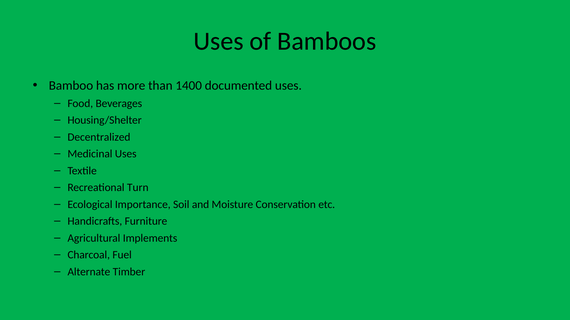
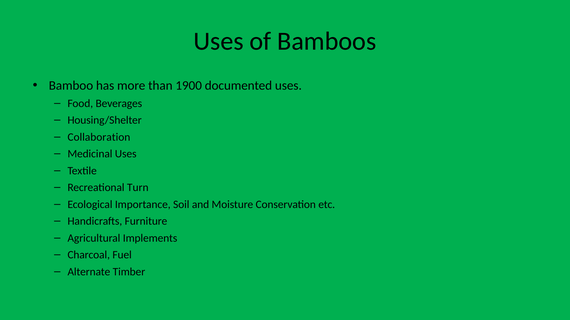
1400: 1400 -> 1900
Decentralized: Decentralized -> Collaboration
